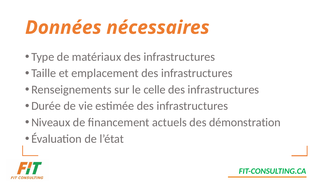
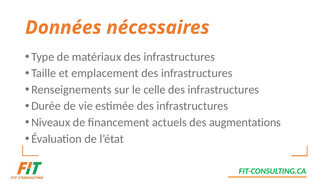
démonstration: démonstration -> augmentations
